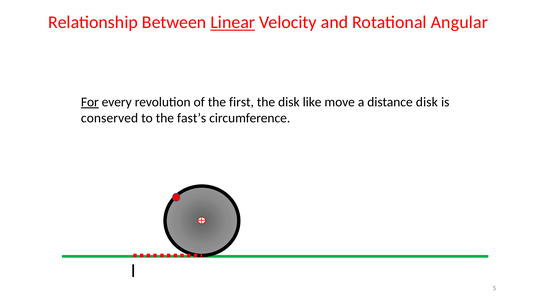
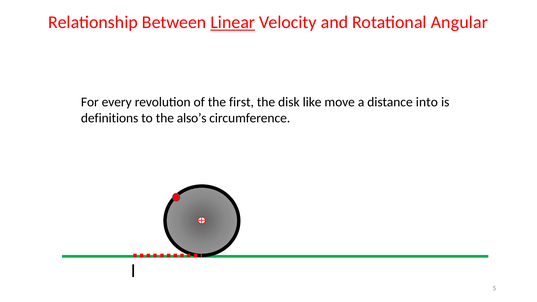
For underline: present -> none
distance disk: disk -> into
conserved: conserved -> definitions
fast’s: fast’s -> also’s
